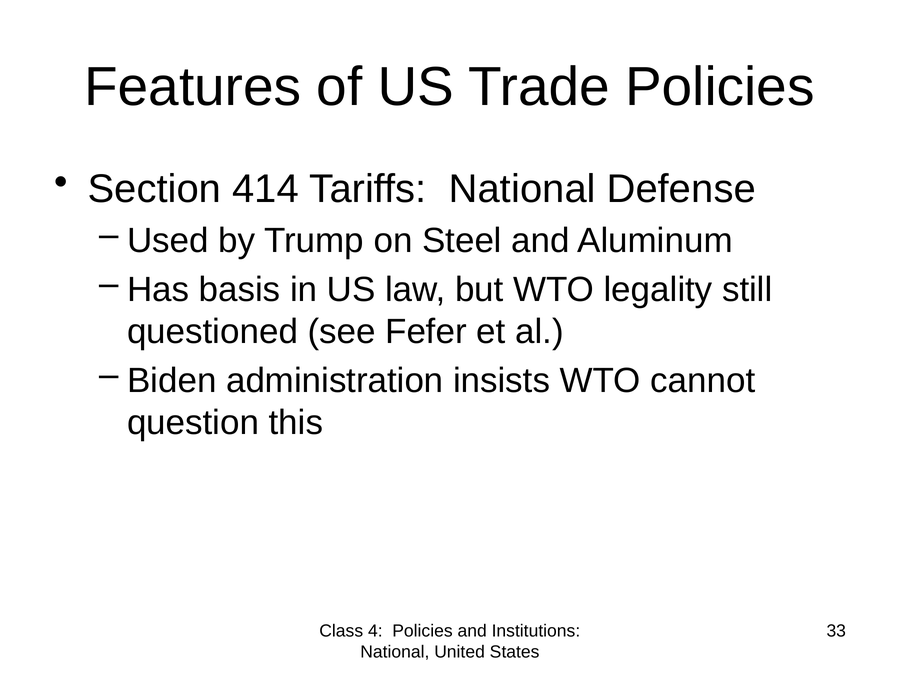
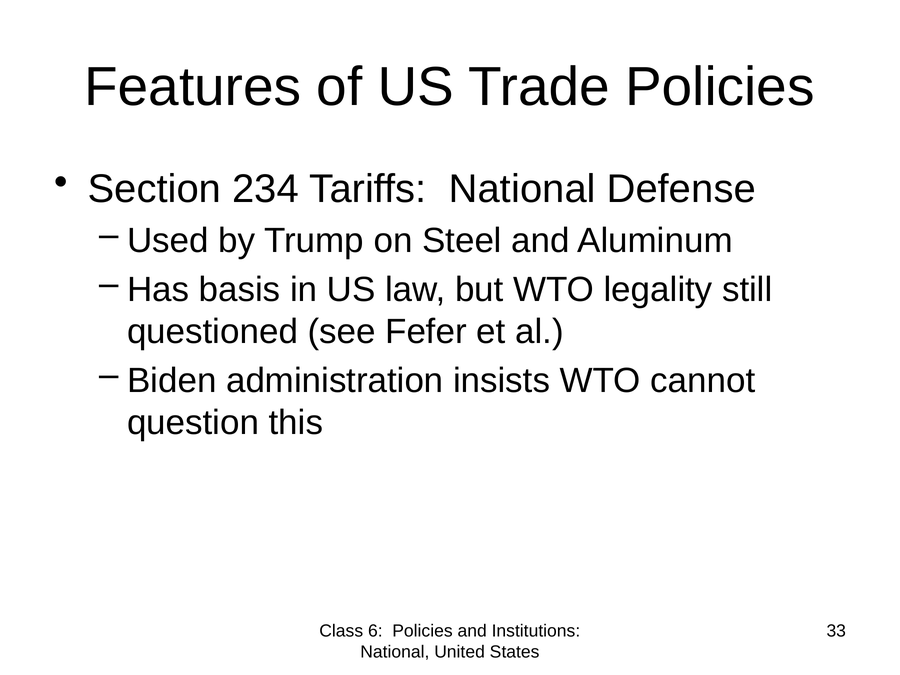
414: 414 -> 234
4: 4 -> 6
